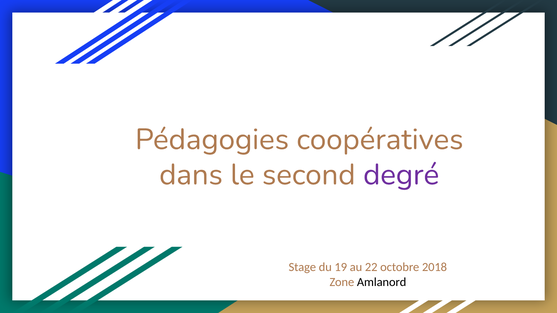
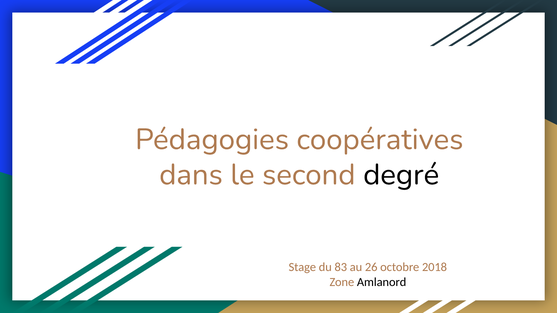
degré colour: purple -> black
19: 19 -> 83
22: 22 -> 26
